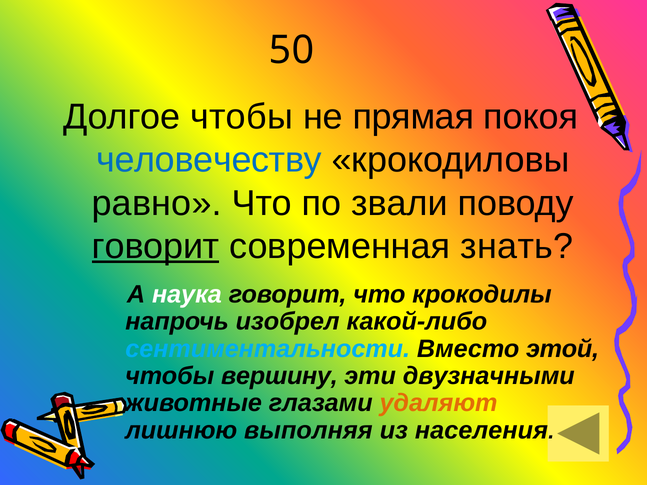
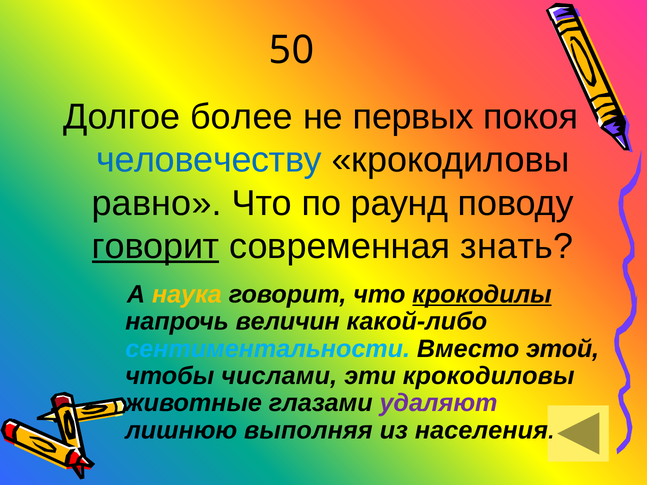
Долгое чтобы: чтобы -> более
прямая: прямая -> первых
звали: звали -> раунд
наука colour: white -> yellow
крокодилы underline: none -> present
изобрел: изобрел -> величин
вершину: вершину -> числами
эти двузначными: двузначными -> крокодиловы
удаляют colour: orange -> purple
